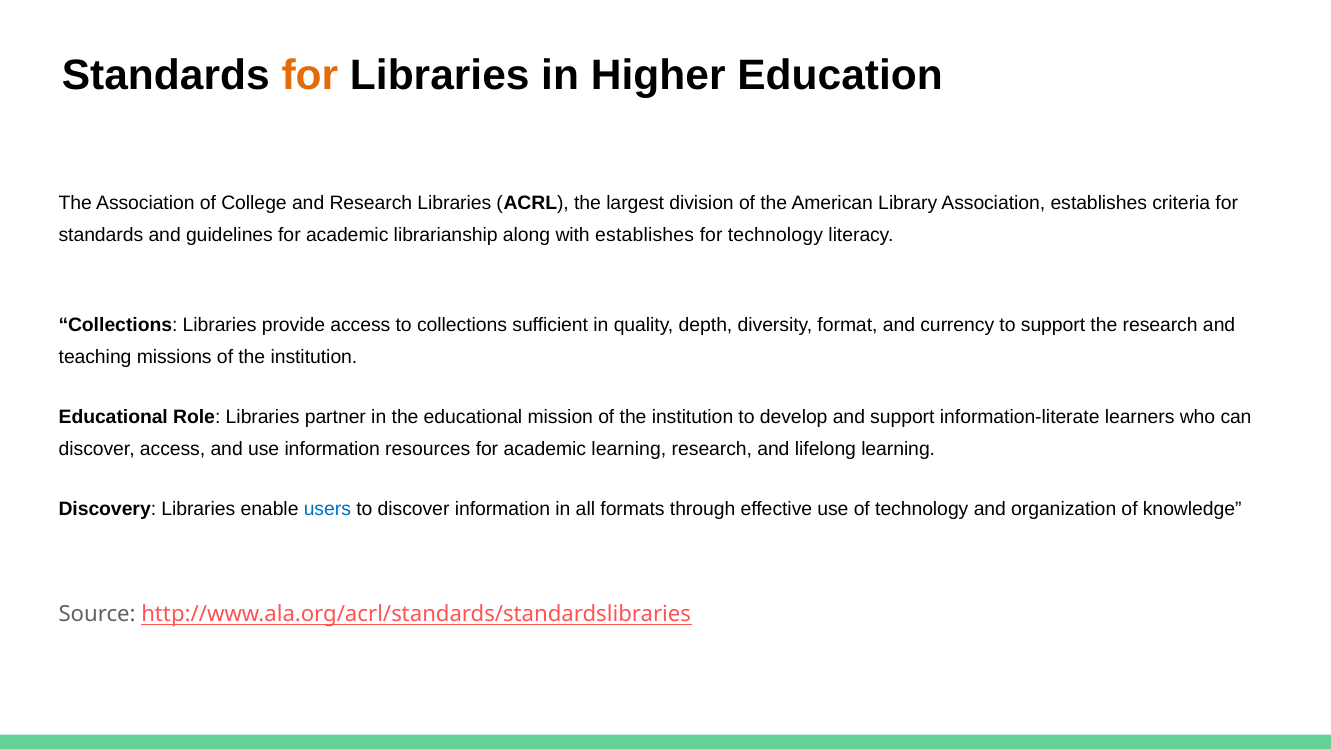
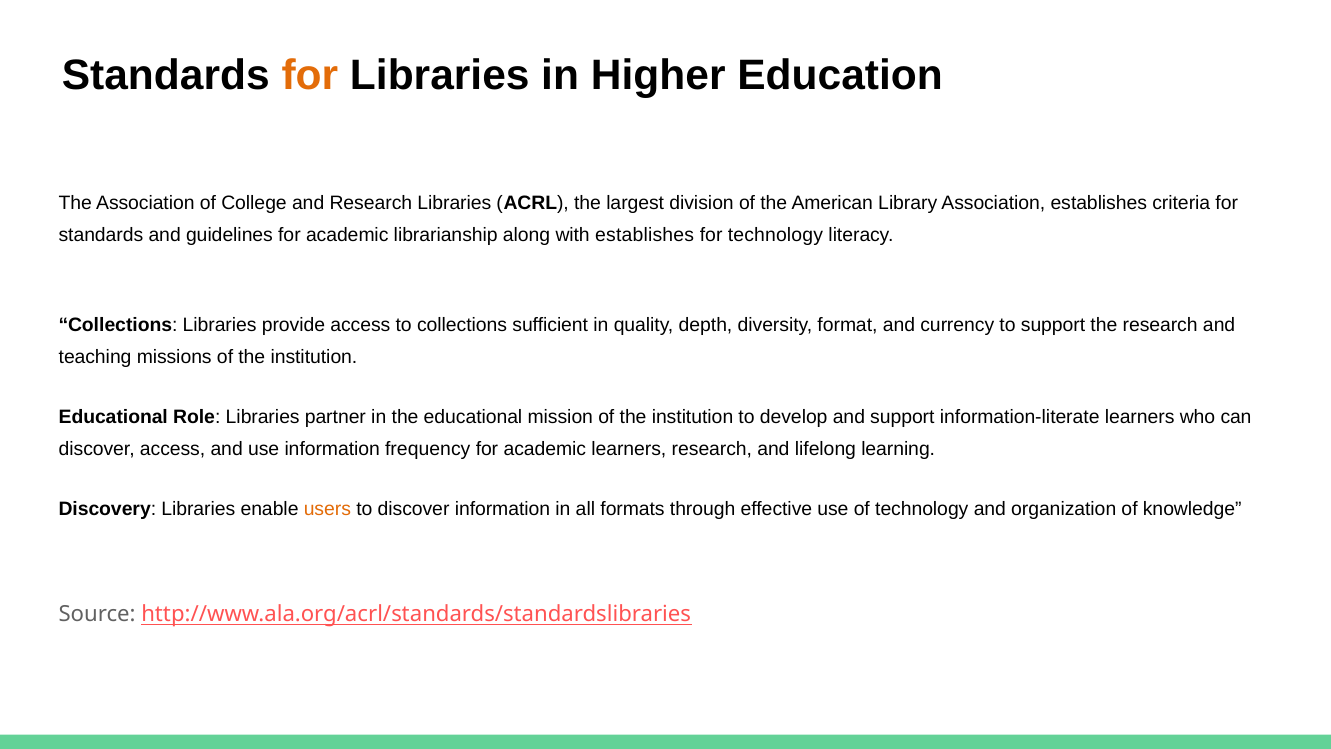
resources: resources -> frequency
academic learning: learning -> learners
users colour: blue -> orange
